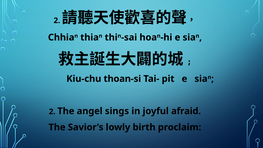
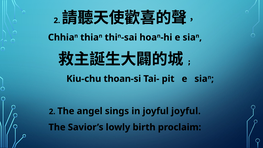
joyful afraid: afraid -> joyful
